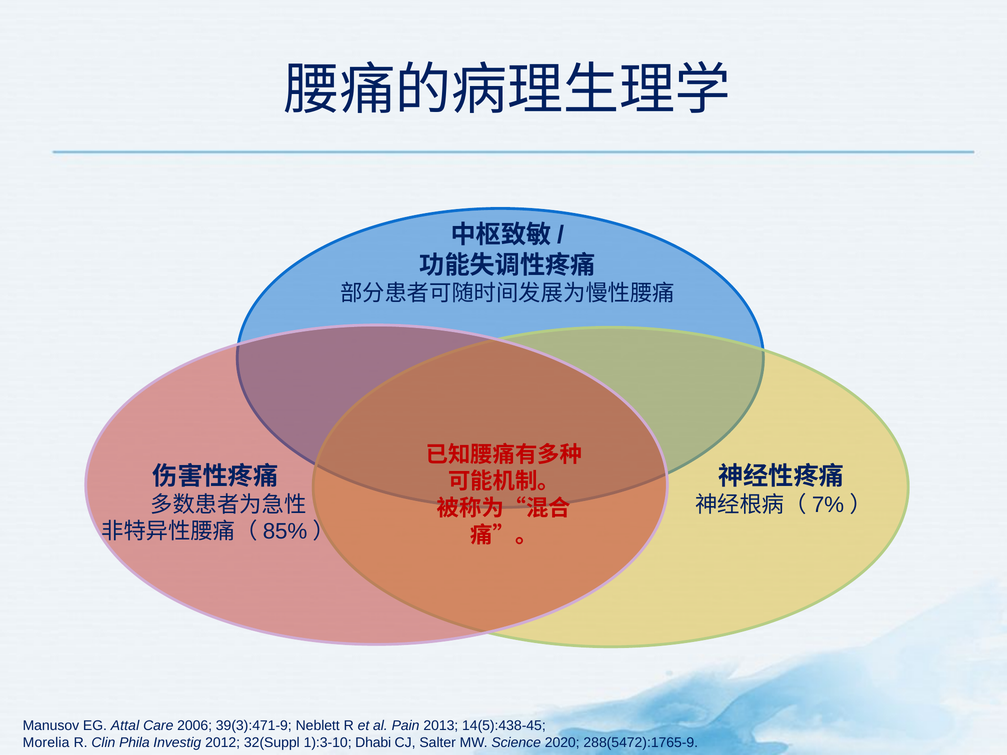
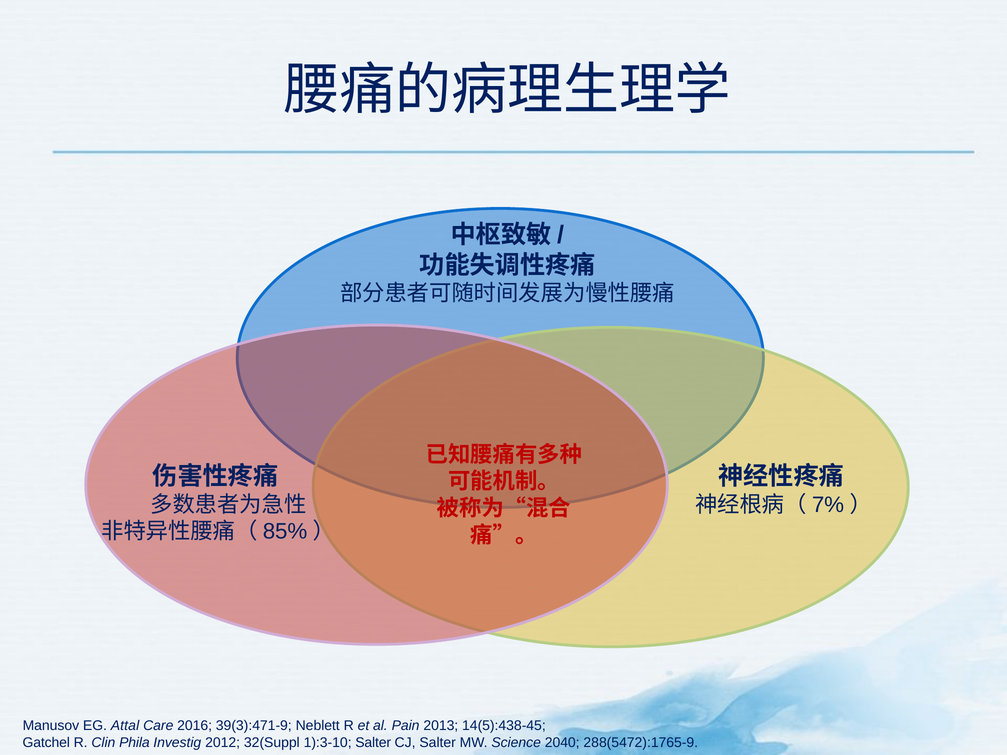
2006: 2006 -> 2016
Morelia: Morelia -> Gatchel
1):3-10 Dhabi: Dhabi -> Salter
2020: 2020 -> 2040
